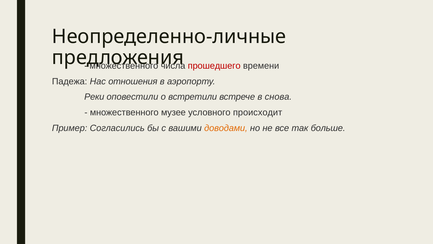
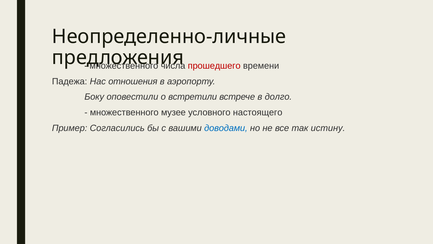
Реки: Реки -> Боку
снова: снова -> долго
происходит: происходит -> настоящего
доводами colour: orange -> blue
больше: больше -> истину
